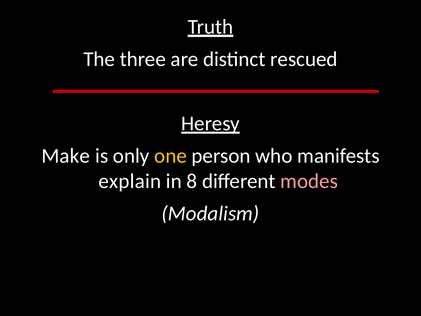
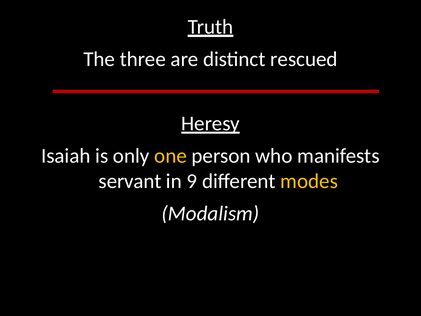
Make: Make -> Isaiah
explain: explain -> servant
8: 8 -> 9
modes colour: pink -> yellow
